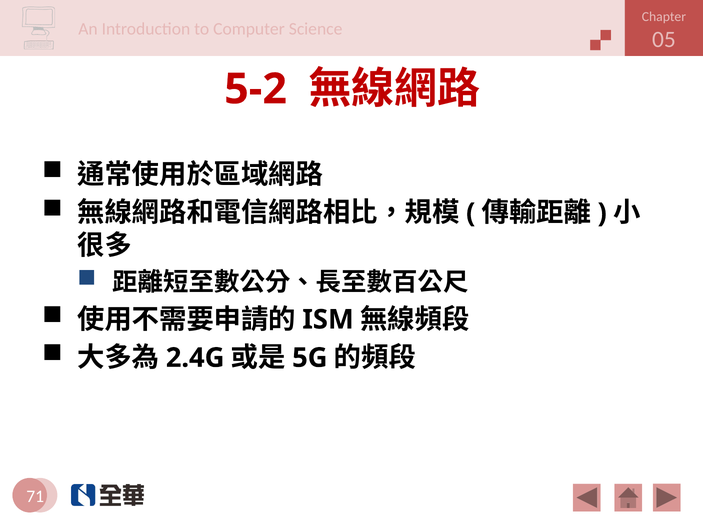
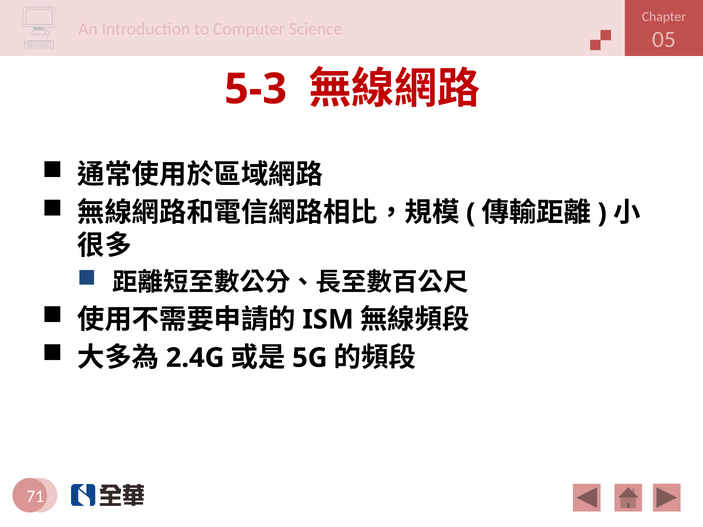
5-2: 5-2 -> 5-3
